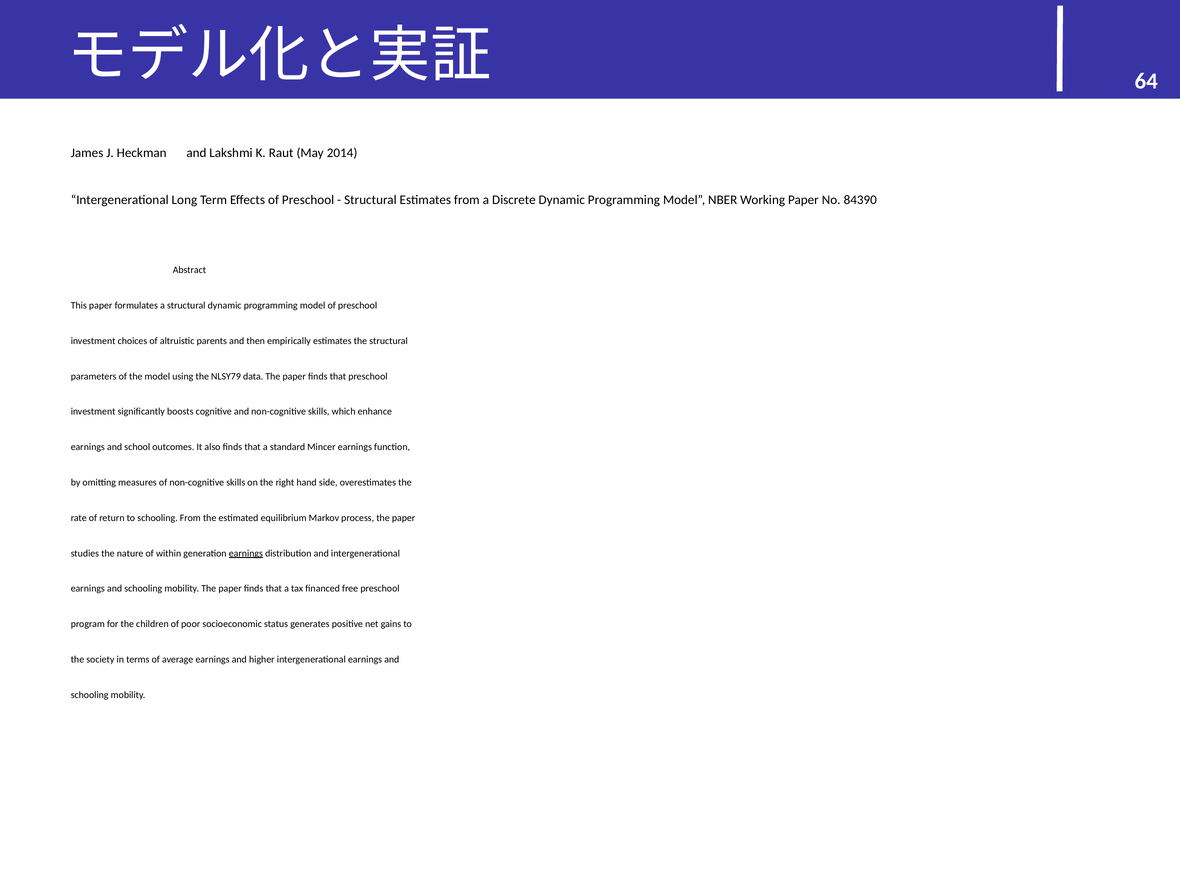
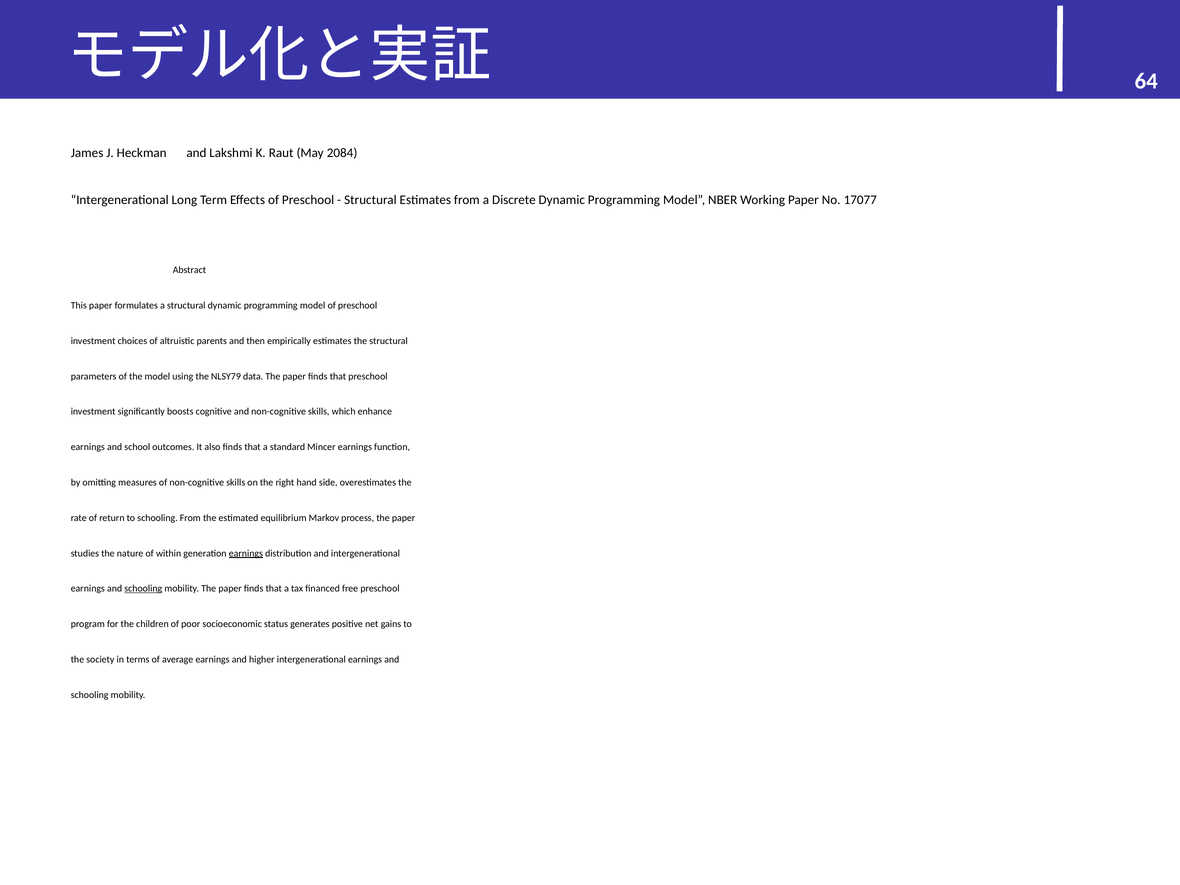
2014: 2014 -> 2084
84390: 84390 -> 17077
schooling at (143, 589) underline: none -> present
